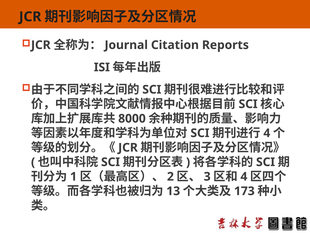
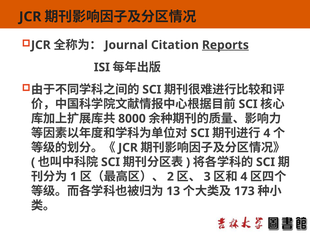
Reports underline: none -> present
